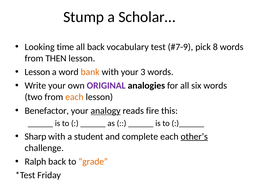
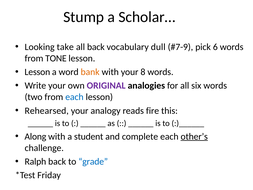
time: time -> take
test: test -> dull
8: 8 -> 6
THEN: THEN -> TONE
3: 3 -> 8
each at (74, 97) colour: orange -> blue
Benefactor: Benefactor -> Rehearsed
analogy underline: present -> none
Sharp: Sharp -> Along
grade colour: orange -> blue
